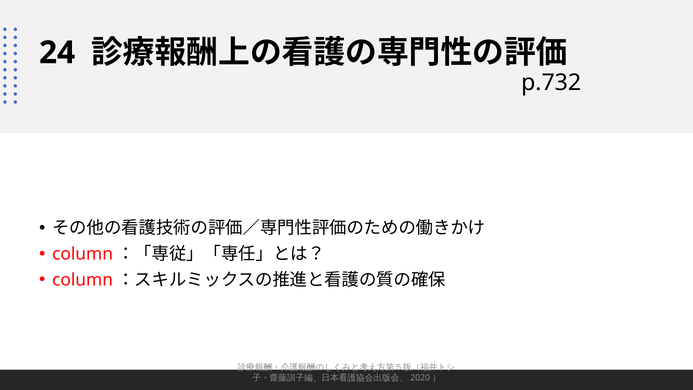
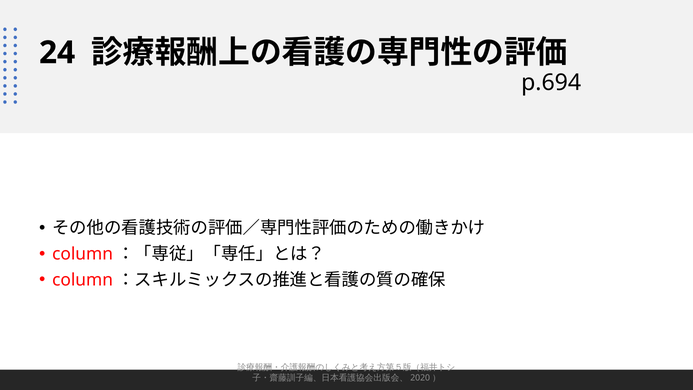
p.732: p.732 -> p.694
